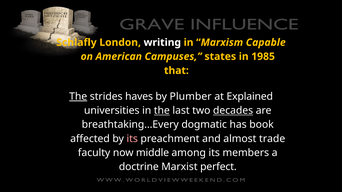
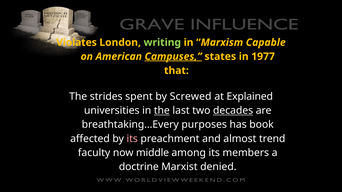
Schlafly: Schlafly -> Violates
writing colour: white -> light green
Campuses underline: none -> present
1985: 1985 -> 1977
The at (78, 97) underline: present -> none
haves: haves -> spent
Plumber: Plumber -> Screwed
dogmatic: dogmatic -> purposes
trade: trade -> trend
perfect: perfect -> denied
